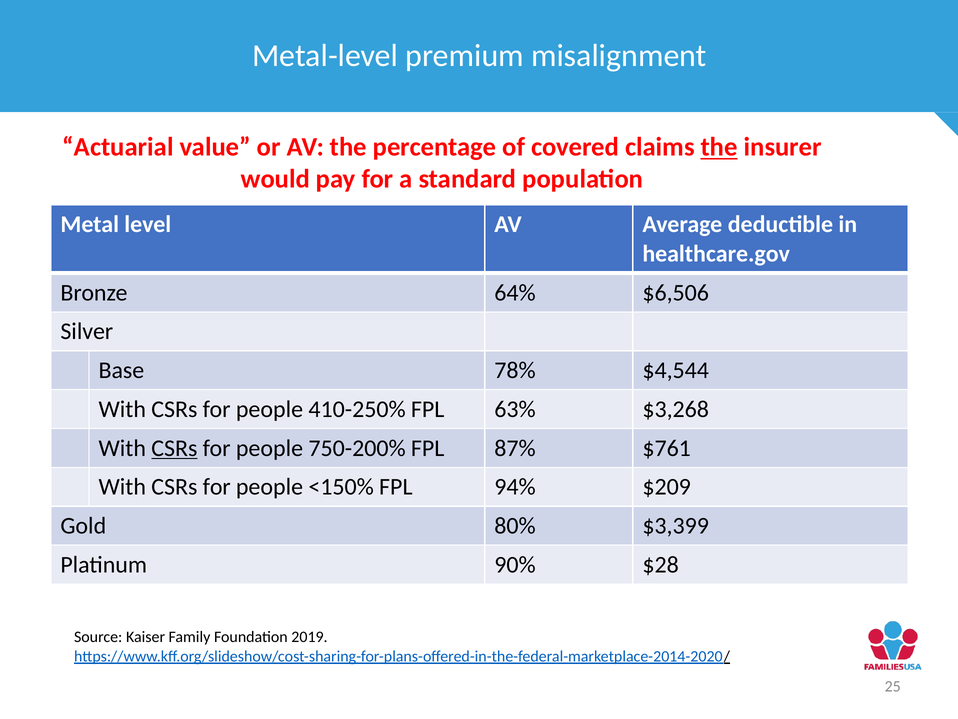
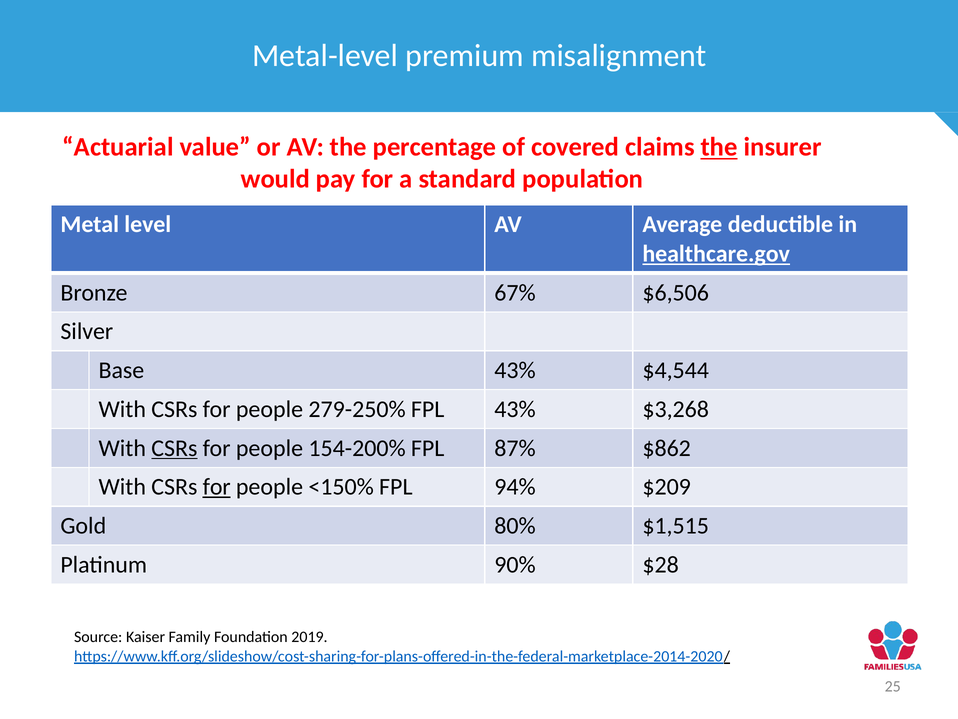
healthcare.gov underline: none -> present
64%: 64% -> 67%
Base 78%: 78% -> 43%
410-250%: 410-250% -> 279-250%
FPL 63%: 63% -> 43%
750-200%: 750-200% -> 154-200%
$761: $761 -> $862
for at (217, 487) underline: none -> present
$3,399: $3,399 -> $1,515
